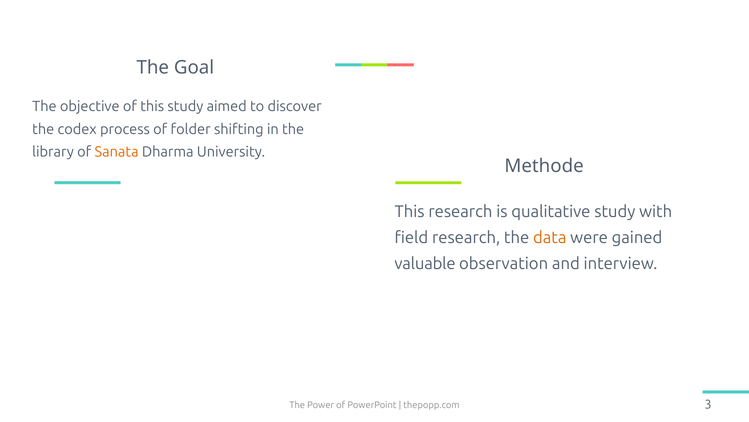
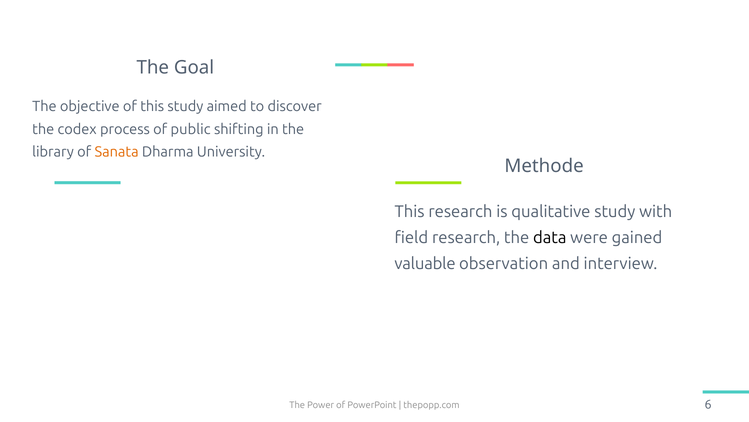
folder: folder -> public
data colour: orange -> black
3: 3 -> 6
